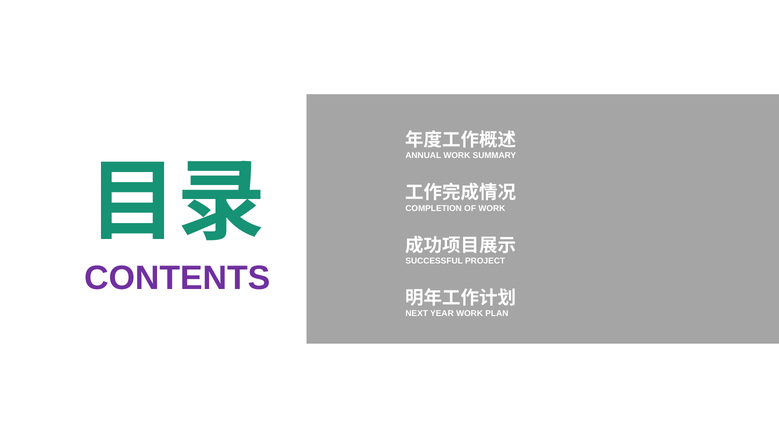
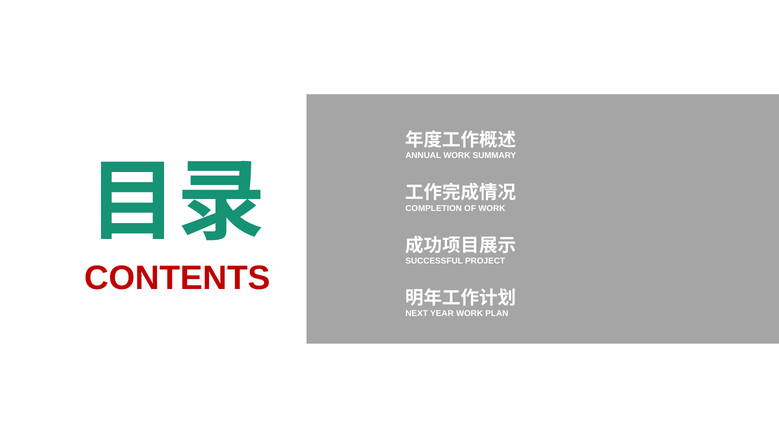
CONTENTS colour: purple -> red
